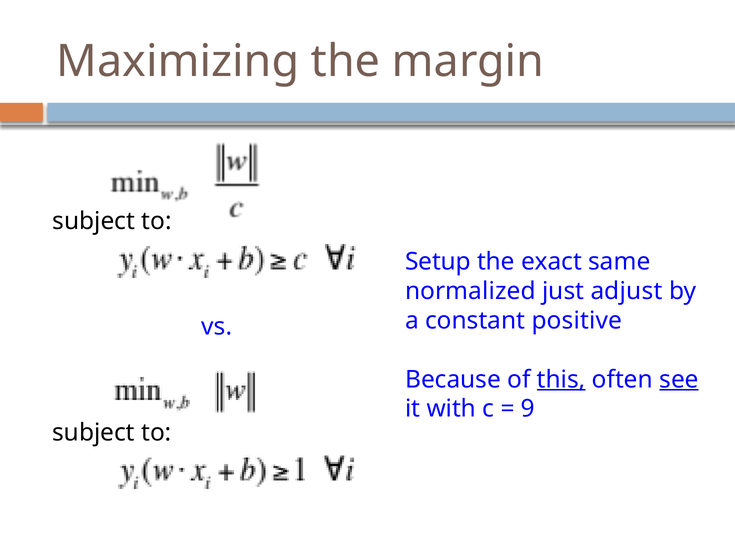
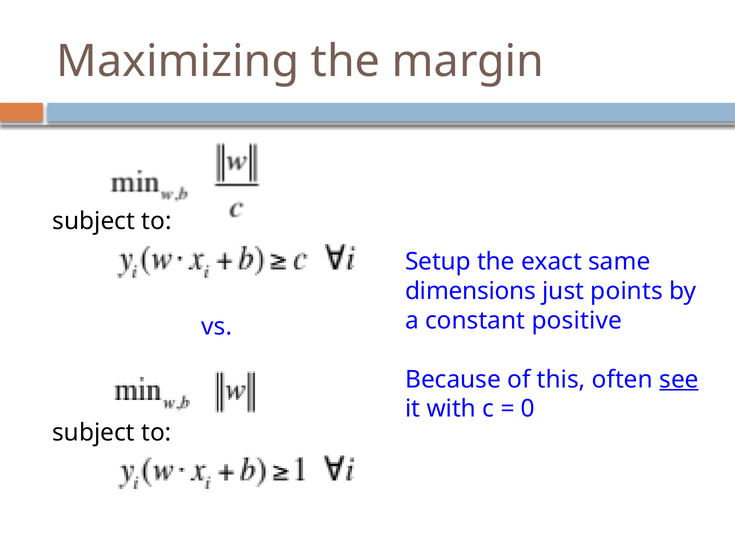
normalized: normalized -> dimensions
adjust: adjust -> points
this underline: present -> none
9: 9 -> 0
